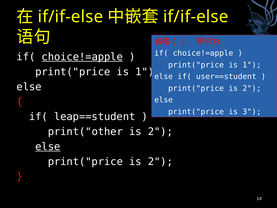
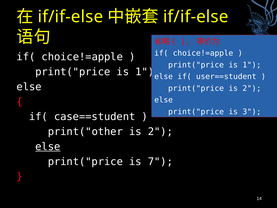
choice!=apple at (82, 57) underline: present -> none
leap==student: leap==student -> case==student
2 at (160, 161): 2 -> 7
